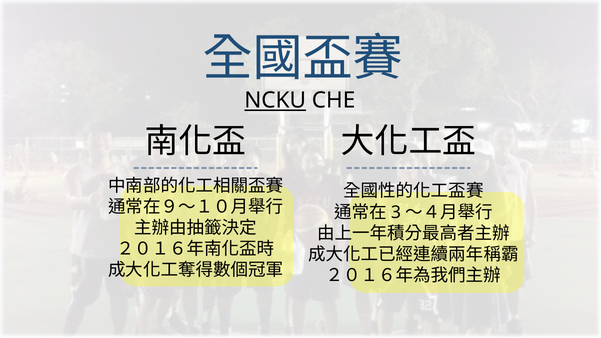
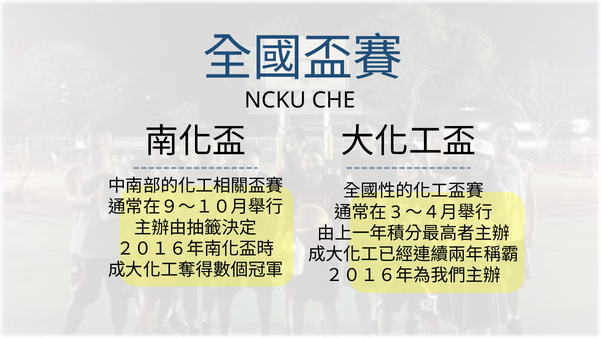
NCKU underline: present -> none
